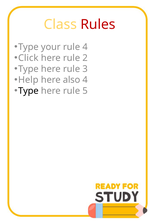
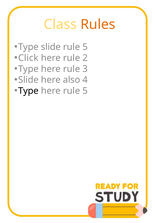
Rules colour: red -> orange
Type your: your -> slide
4 at (85, 47): 4 -> 5
Help at (28, 80): Help -> Slide
